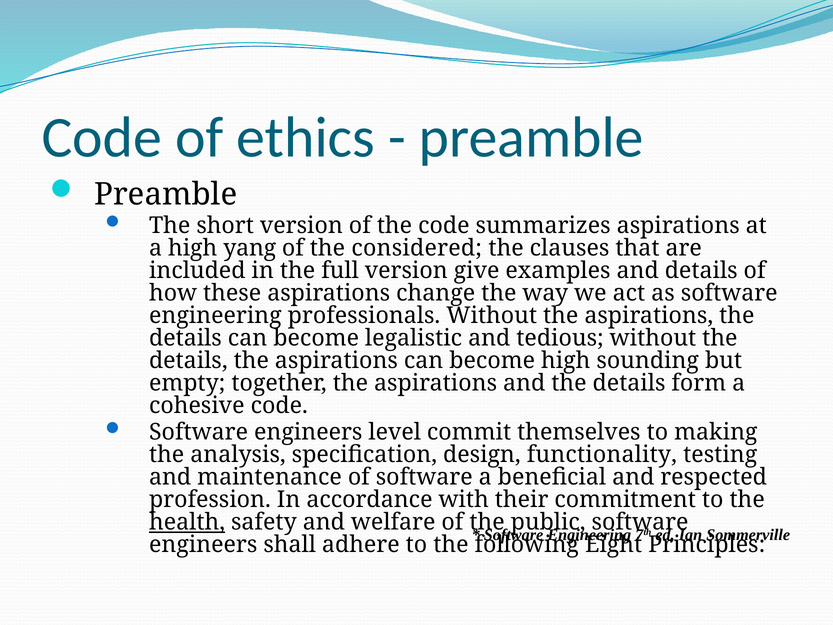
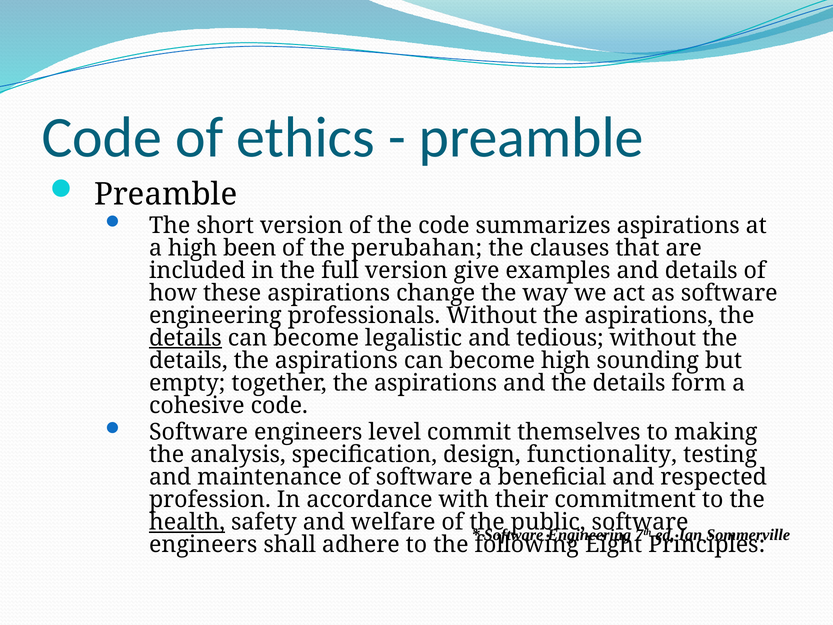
yang: yang -> been
considered: considered -> perubahan
details at (185, 338) underline: none -> present
